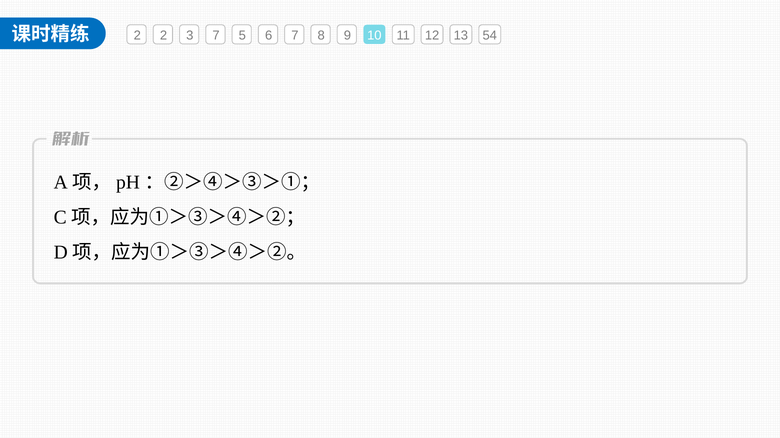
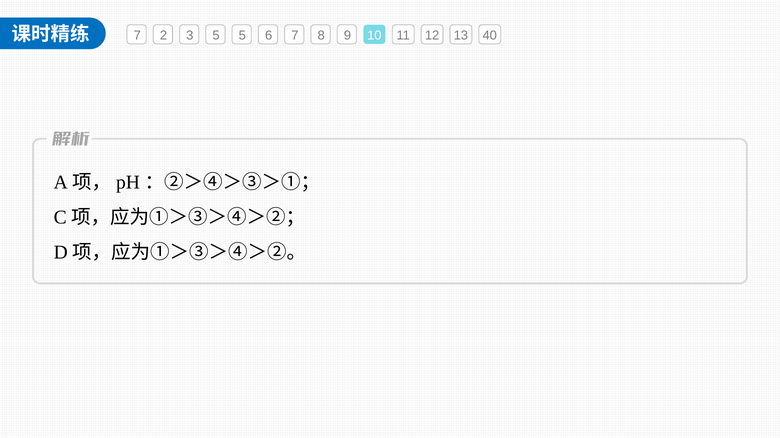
2 at (137, 35): 2 -> 7
3 7: 7 -> 5
54: 54 -> 40
